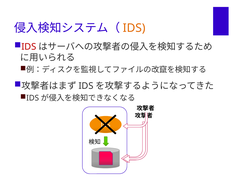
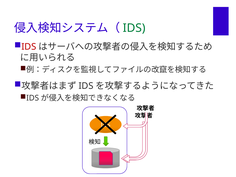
IDS at (134, 28) colour: orange -> green
